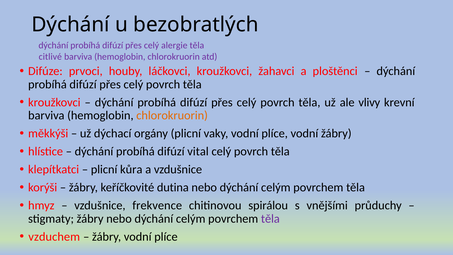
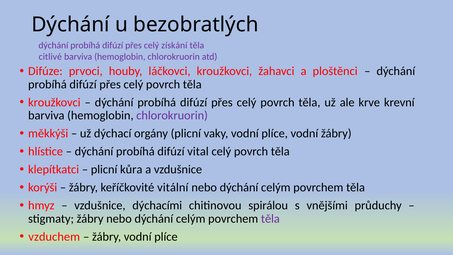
alergie: alergie -> získání
vlivy: vlivy -> krve
chlorokruorin at (172, 116) colour: orange -> purple
dutina: dutina -> vitální
frekvence: frekvence -> dýchacími
